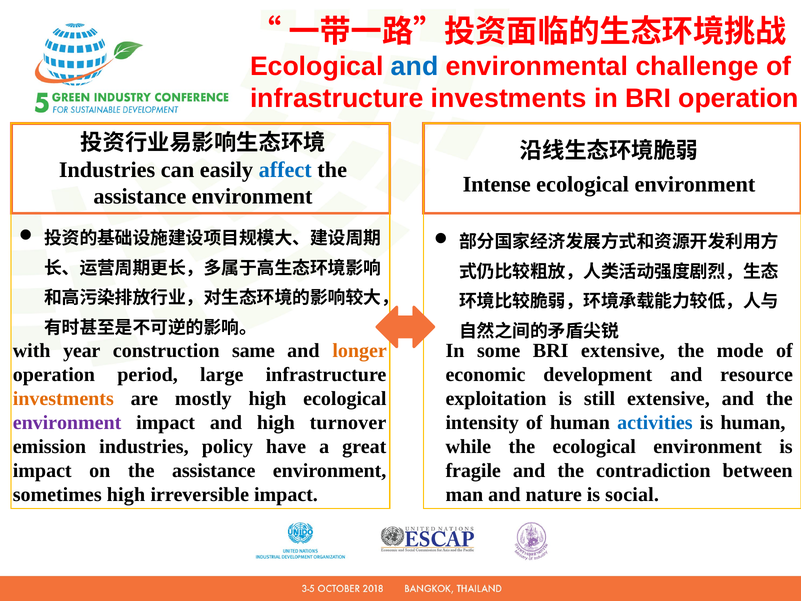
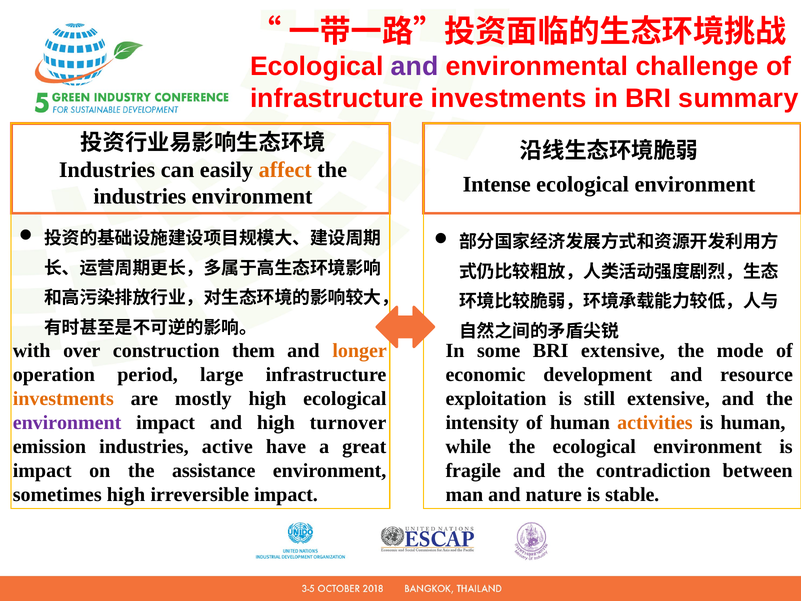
and at (415, 66) colour: blue -> purple
BRI operation: operation -> summary
affect colour: blue -> orange
assistance at (140, 196): assistance -> industries
year: year -> over
same: same -> them
activities colour: blue -> orange
policy: policy -> active
social: social -> stable
